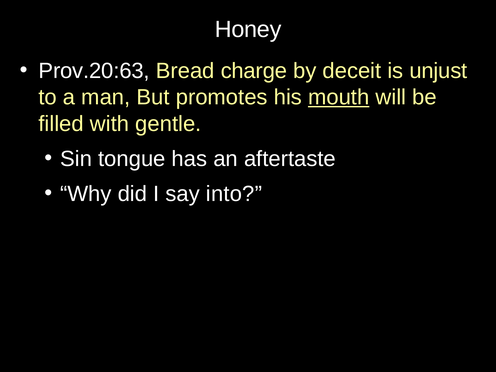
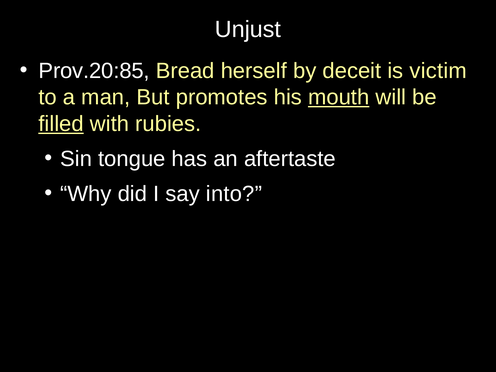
Honey: Honey -> Unjust
Prov.20:63: Prov.20:63 -> Prov.20:85
charge: charge -> herself
unjust: unjust -> victim
filled underline: none -> present
gentle: gentle -> rubies
